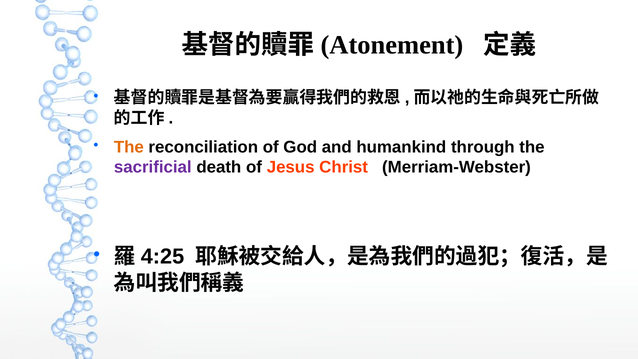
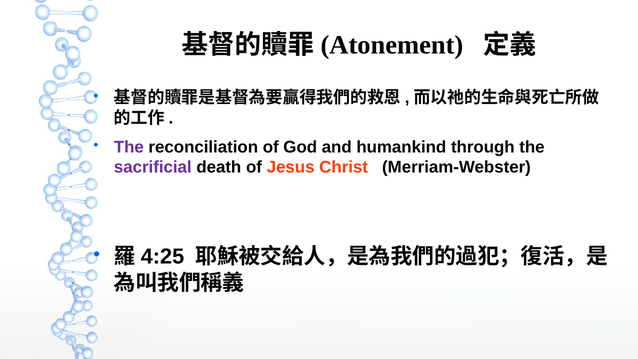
The at (129, 147) colour: orange -> purple
